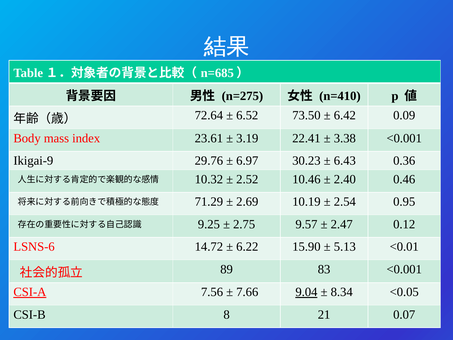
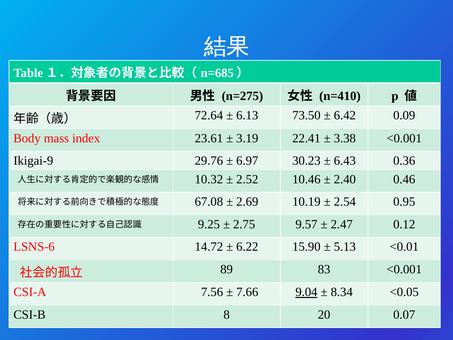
6.52: 6.52 -> 6.13
71.29: 71.29 -> 67.08
CSI-A underline: present -> none
21: 21 -> 20
